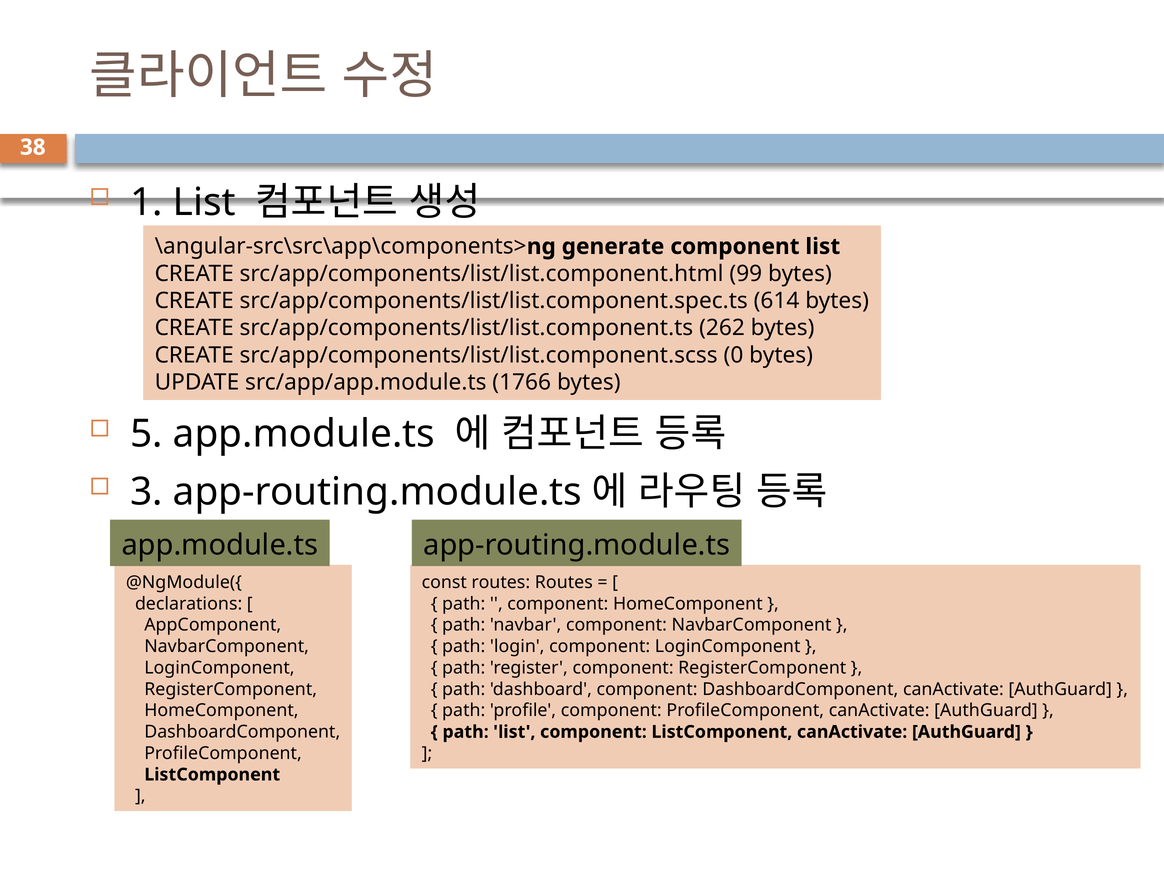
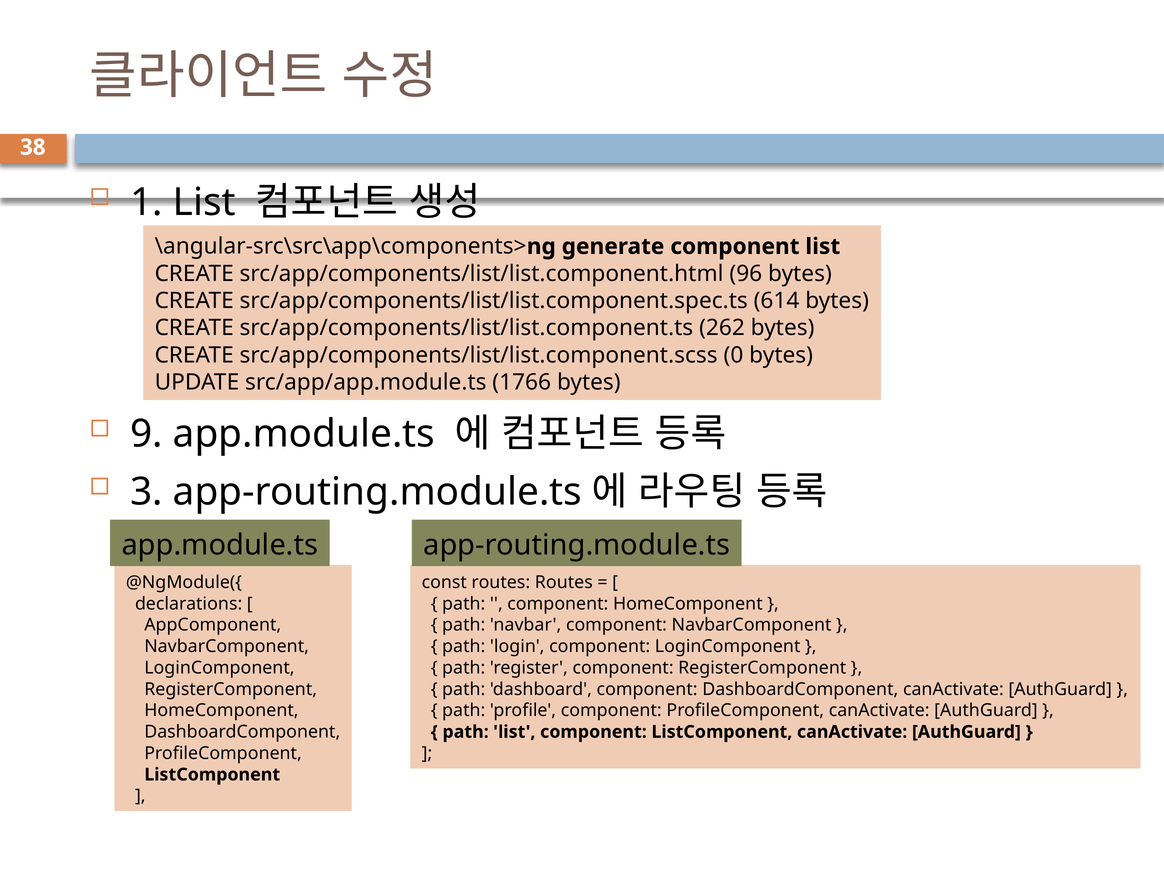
99: 99 -> 96
5: 5 -> 9
